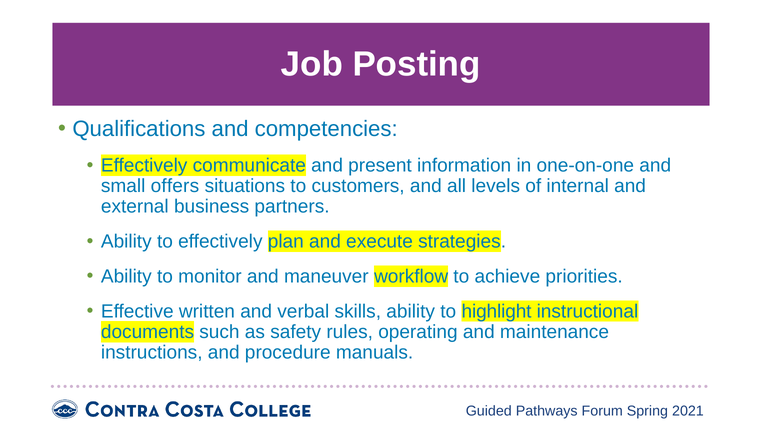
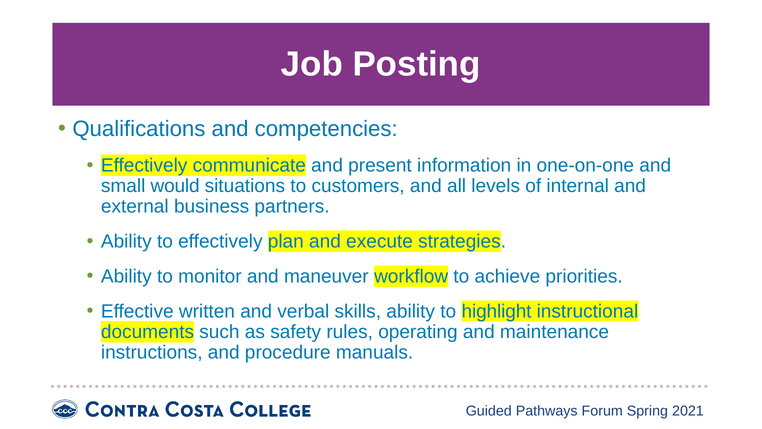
offers: offers -> would
